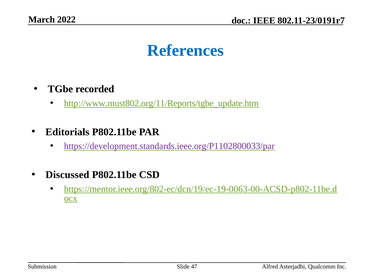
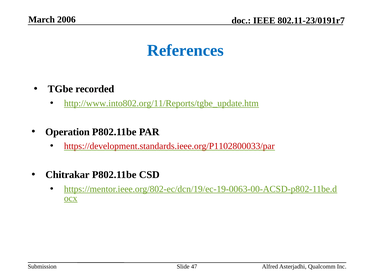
2022: 2022 -> 2006
http://www.must802.org/11/Reports/tgbe_update.htm: http://www.must802.org/11/Reports/tgbe_update.htm -> http://www.into802.org/11/Reports/tgbe_update.htm
Editorials: Editorials -> Operation
https://development.standards.ieee.org/P1102800033/par colour: purple -> red
Discussed: Discussed -> Chitrakar
